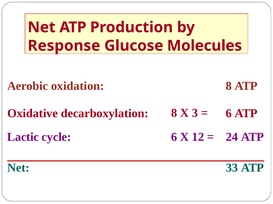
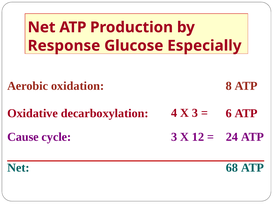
Molecules: Molecules -> Especially
decarboxylation 8: 8 -> 4
Lactic: Lactic -> Cause
cycle 6: 6 -> 3
33: 33 -> 68
